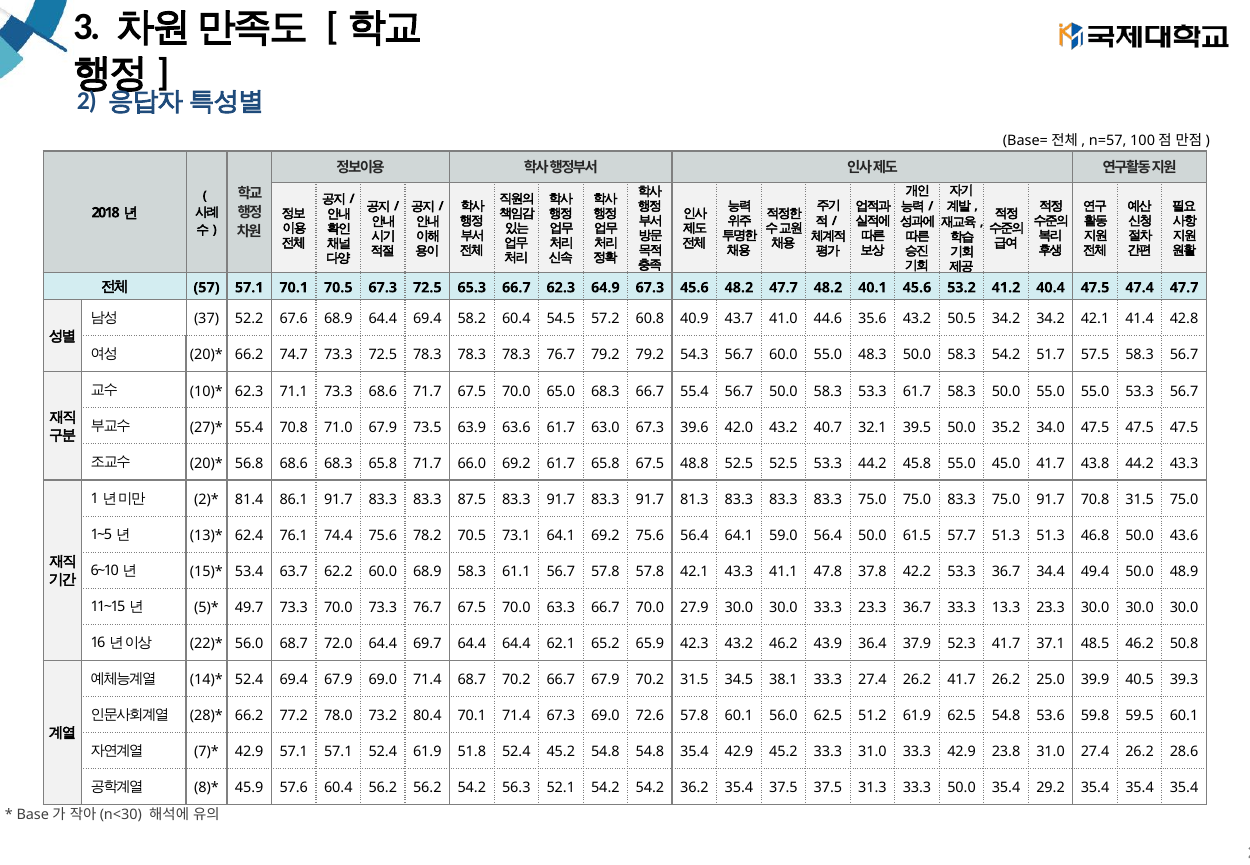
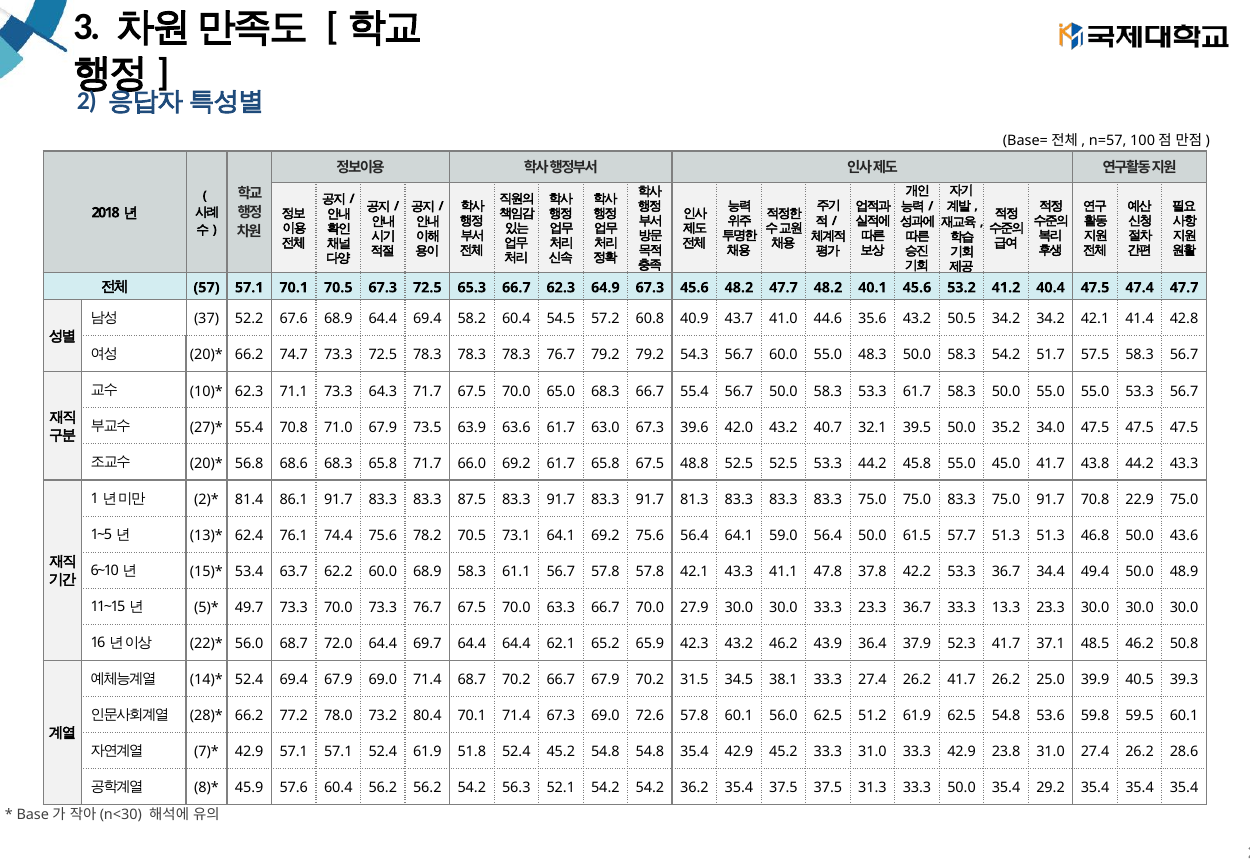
73.3 68.6: 68.6 -> 64.3
70.8 31.5: 31.5 -> 22.9
